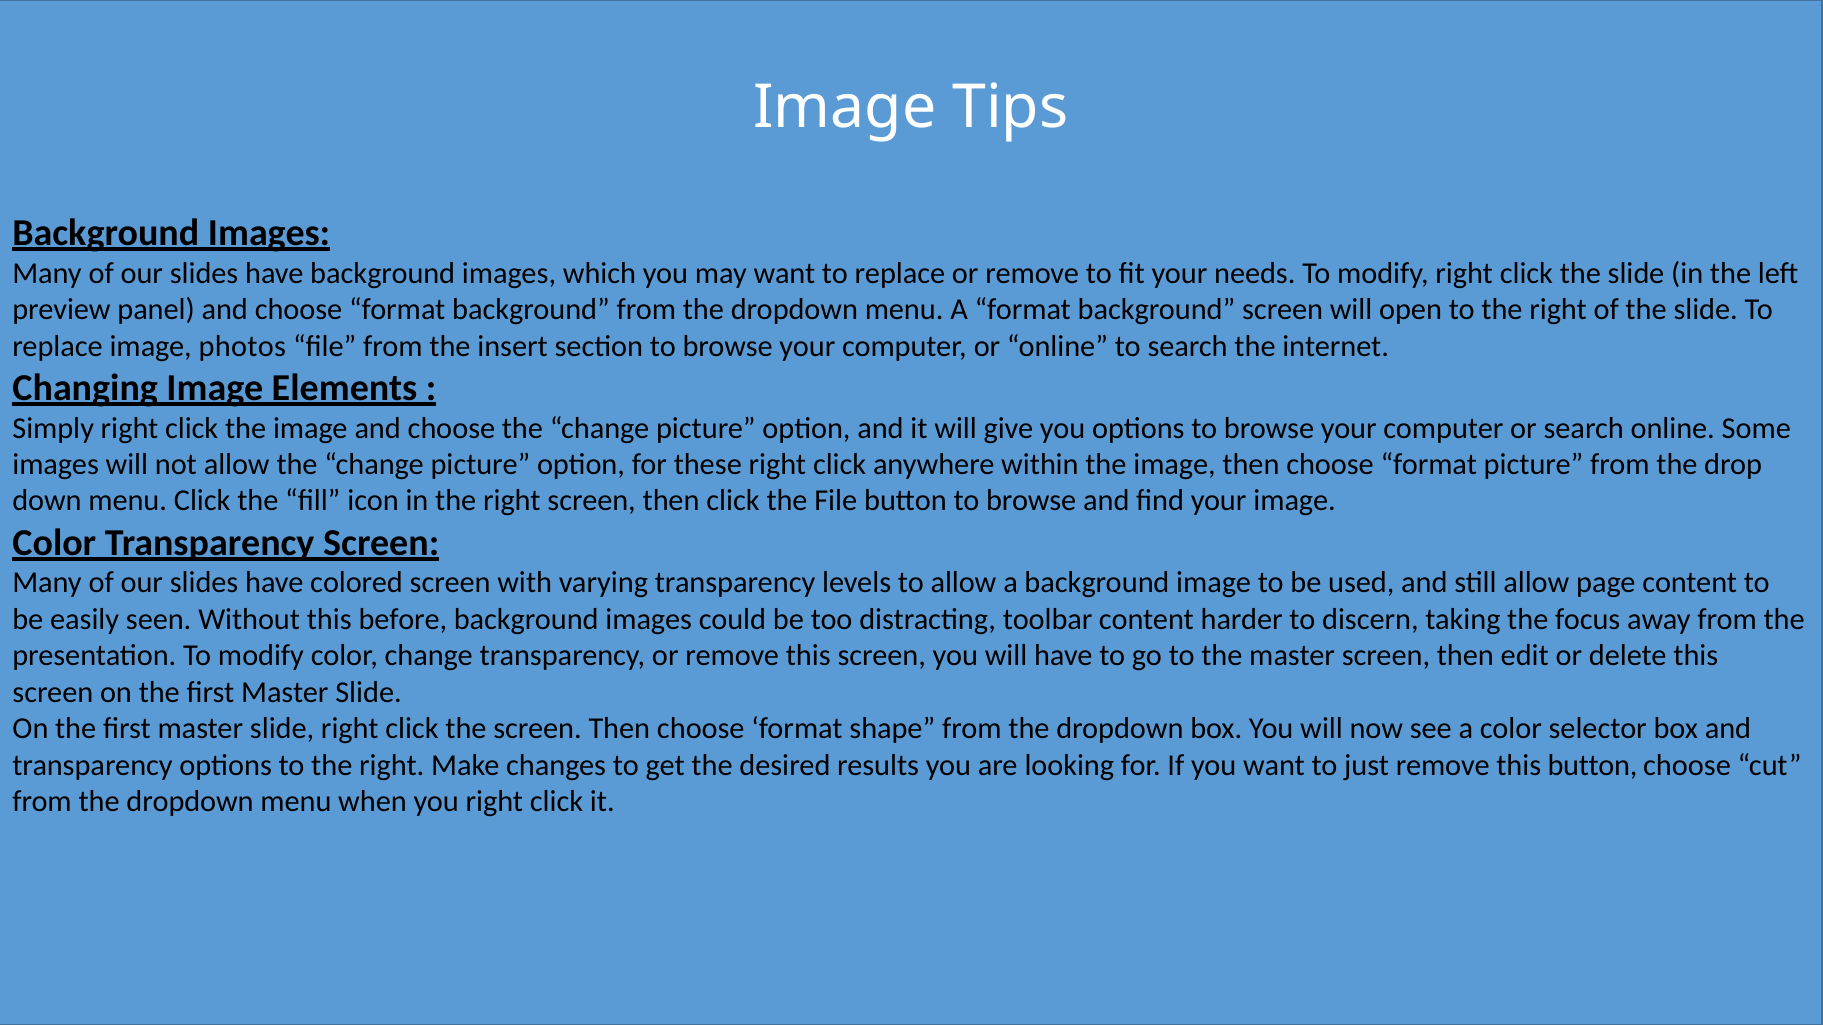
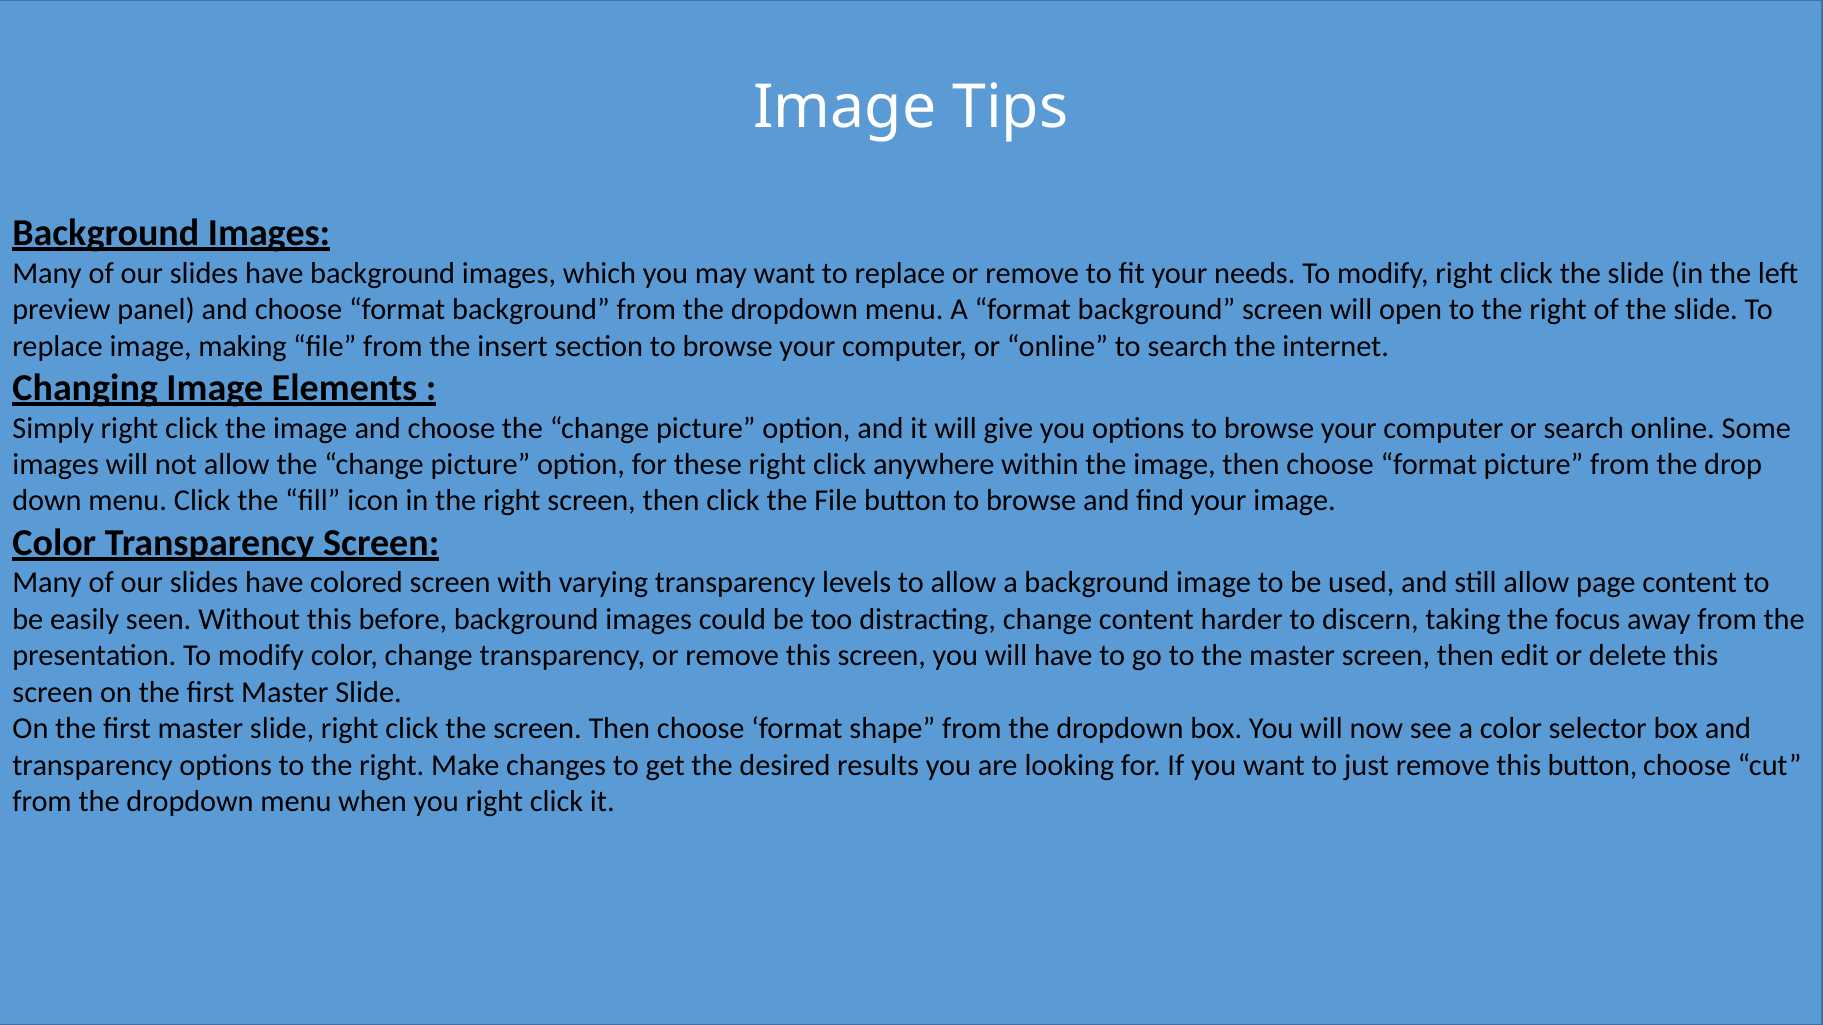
photos: photos -> making
distracting toolbar: toolbar -> change
